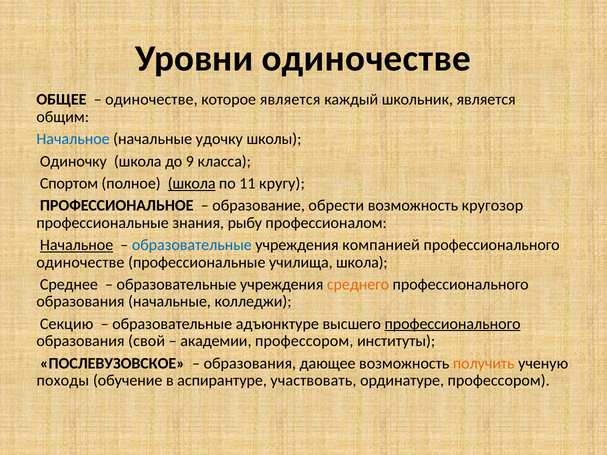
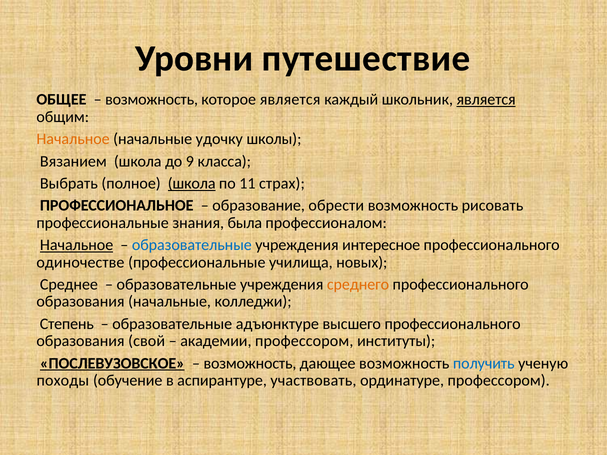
Уровни одиночестве: одиночестве -> путешествие
одиночестве at (151, 100): одиночестве -> возможность
является at (486, 100) underline: none -> present
Начальное at (73, 139) colour: blue -> orange
Одиночку: Одиночку -> Вязанием
Спортом: Спортом -> Выбрать
кругу: кругу -> страх
кругозор: кругозор -> рисовать
рыбу: рыбу -> была
компанией: компанией -> интересное
училища школа: школа -> новых
Секцию: Секцию -> Степень
профессионального at (453, 324) underline: present -> none
ПОСЛЕВУЗОВСКОЕ underline: none -> present
образования at (250, 363): образования -> возможность
получить colour: orange -> blue
